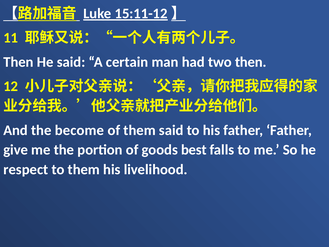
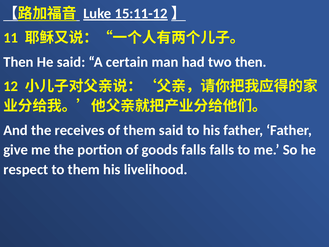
become: become -> receives
goods best: best -> falls
